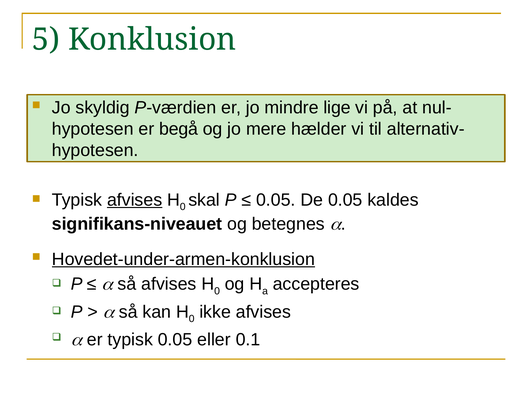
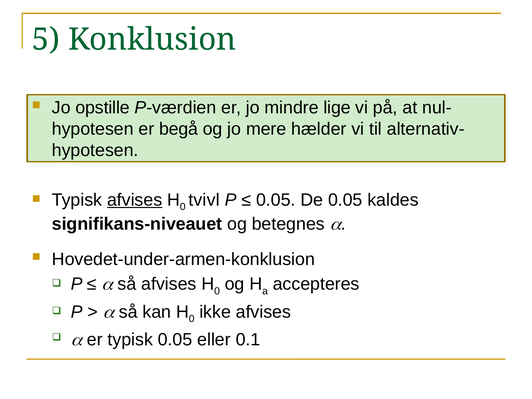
skyldig: skyldig -> opstille
skal: skal -> tvivl
Hovedet-under-armen-konklusion underline: present -> none
